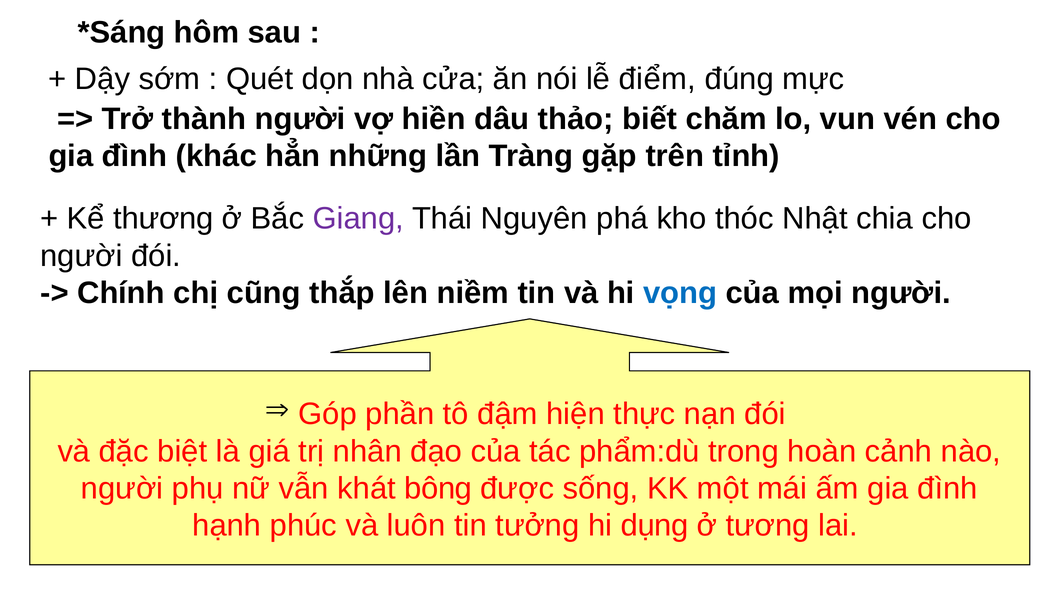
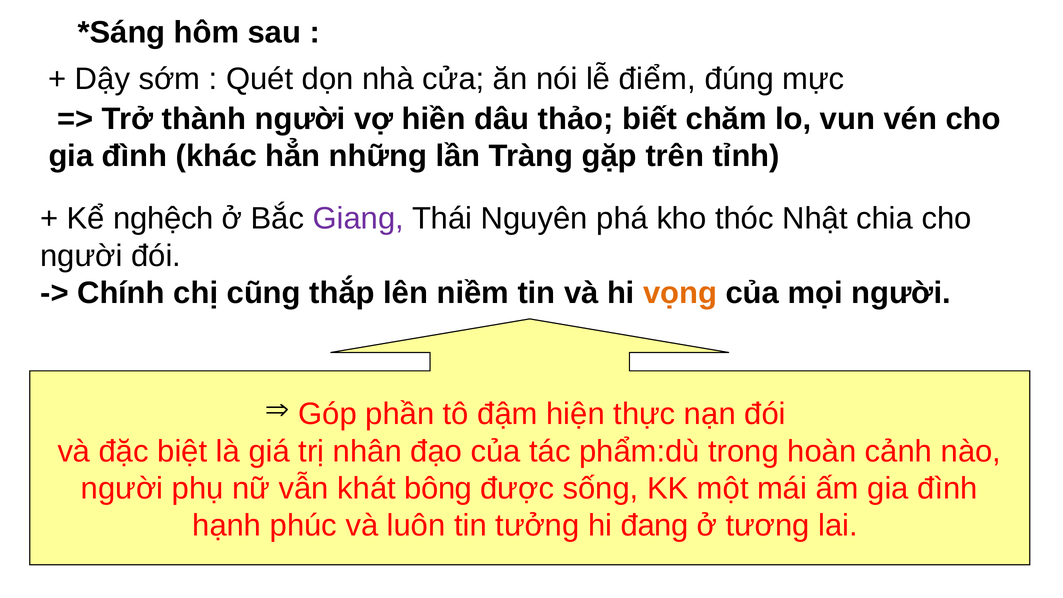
thương: thương -> nghệch
vọng colour: blue -> orange
dụng: dụng -> đang
